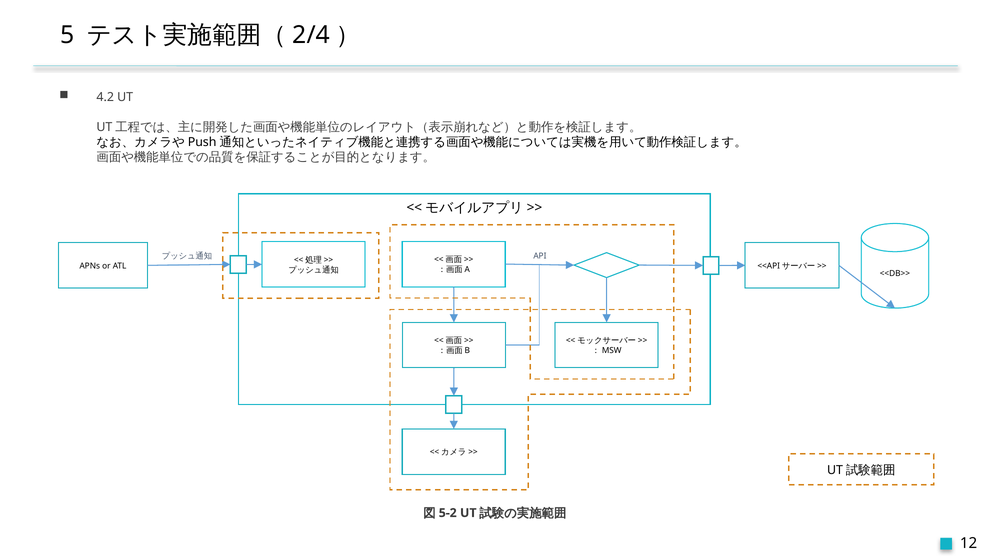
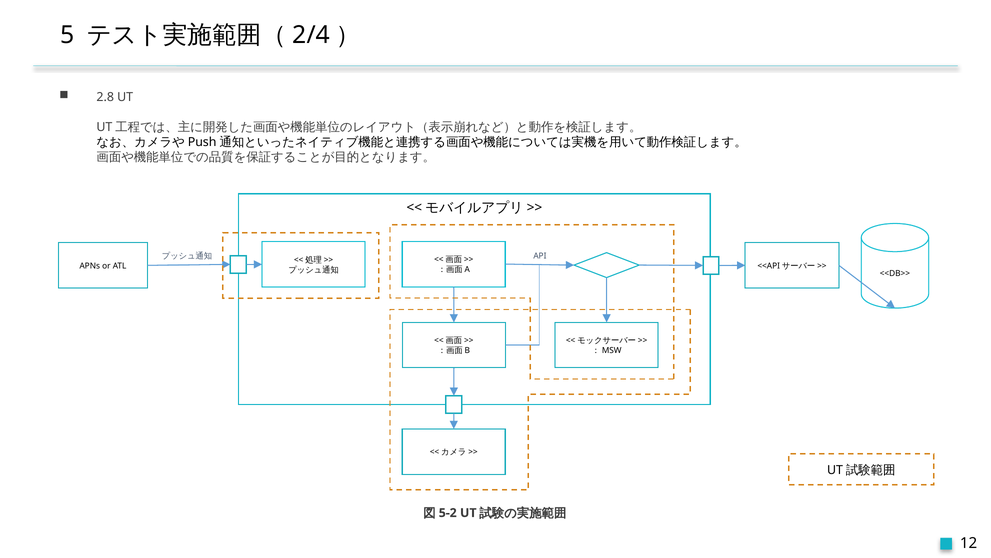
4.2: 4.2 -> 2.8
